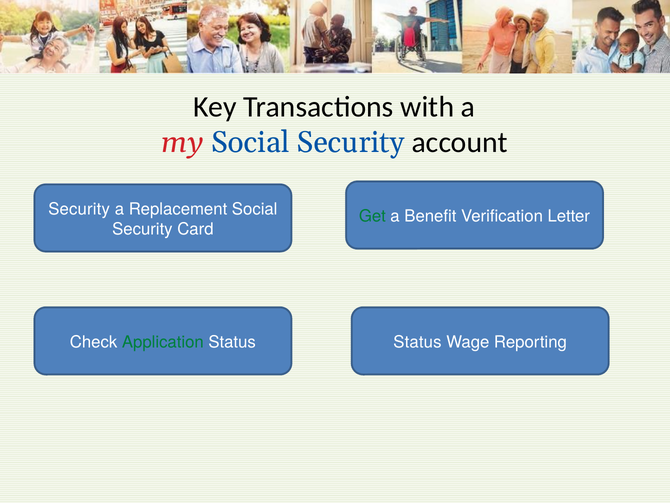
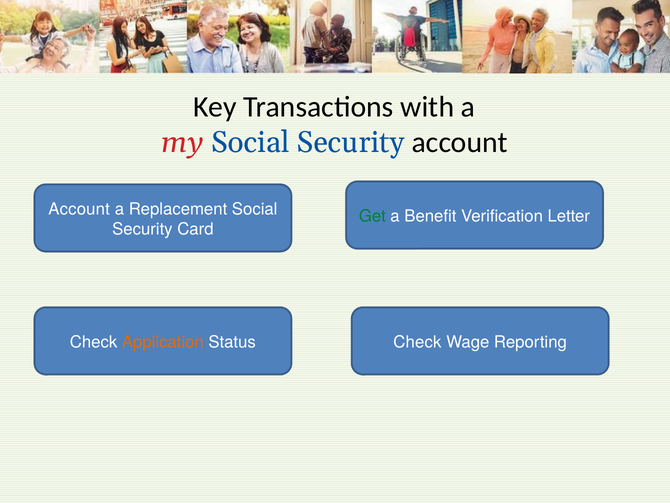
Security at (79, 209): Security -> Account
Application colour: green -> orange
Status at (417, 342): Status -> Check
